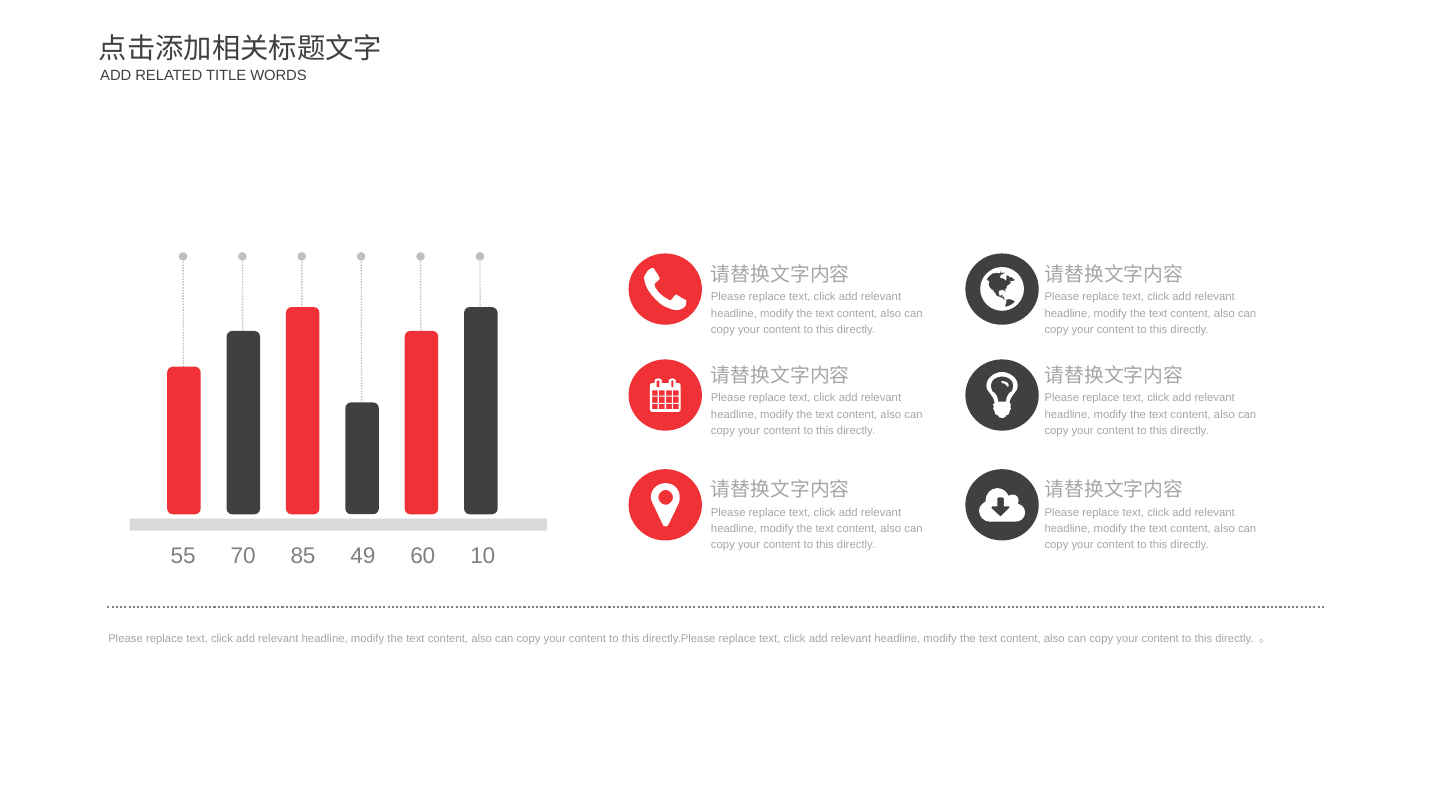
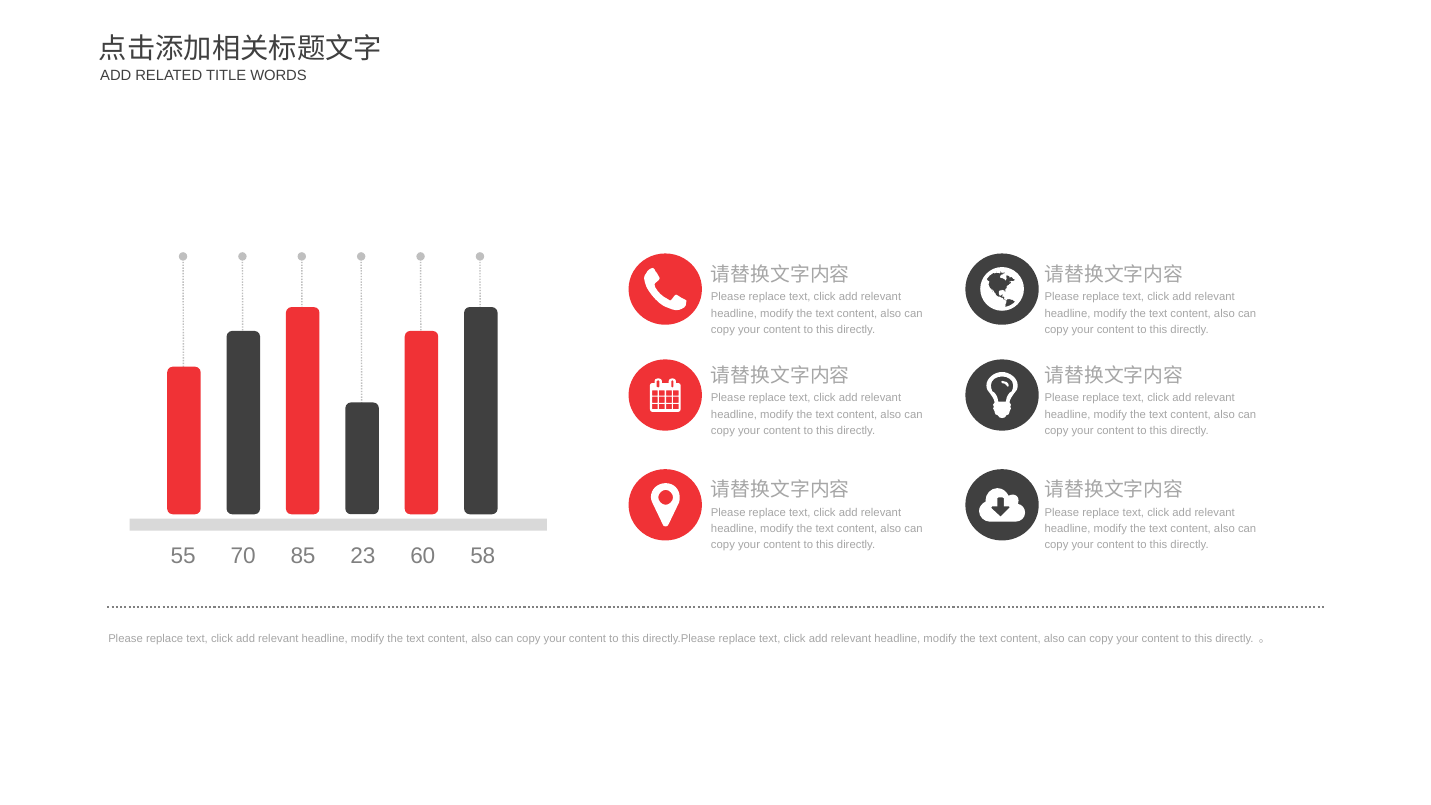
49: 49 -> 23
10: 10 -> 58
